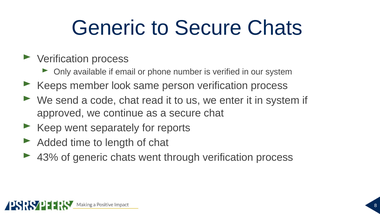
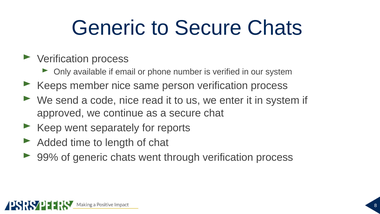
member look: look -> nice
code chat: chat -> nice
43%: 43% -> 99%
